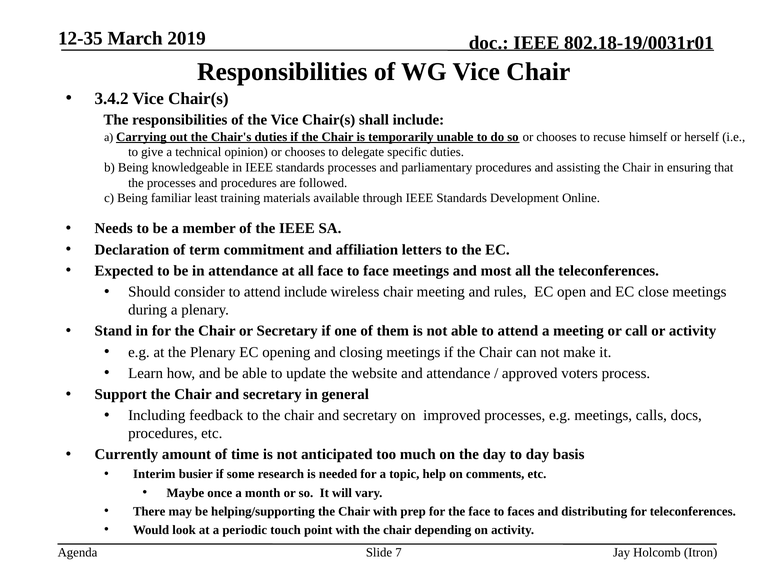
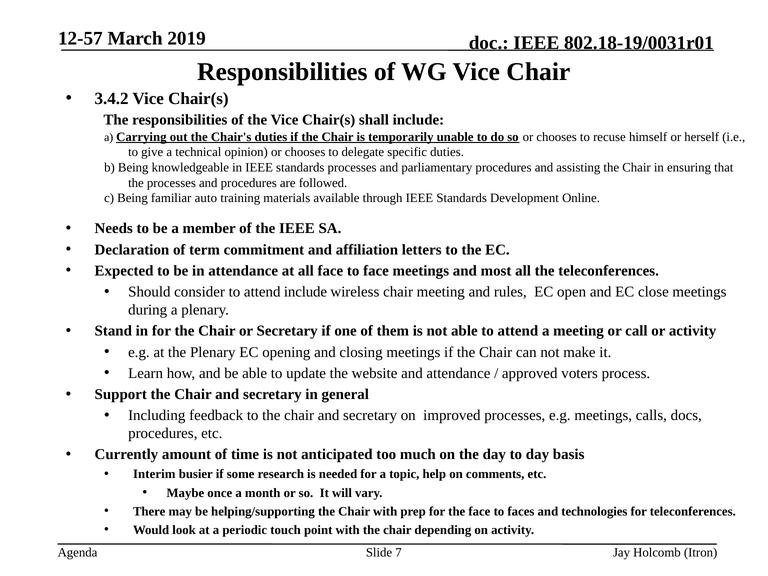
12-35: 12-35 -> 12-57
least: least -> auto
distributing: distributing -> technologies
